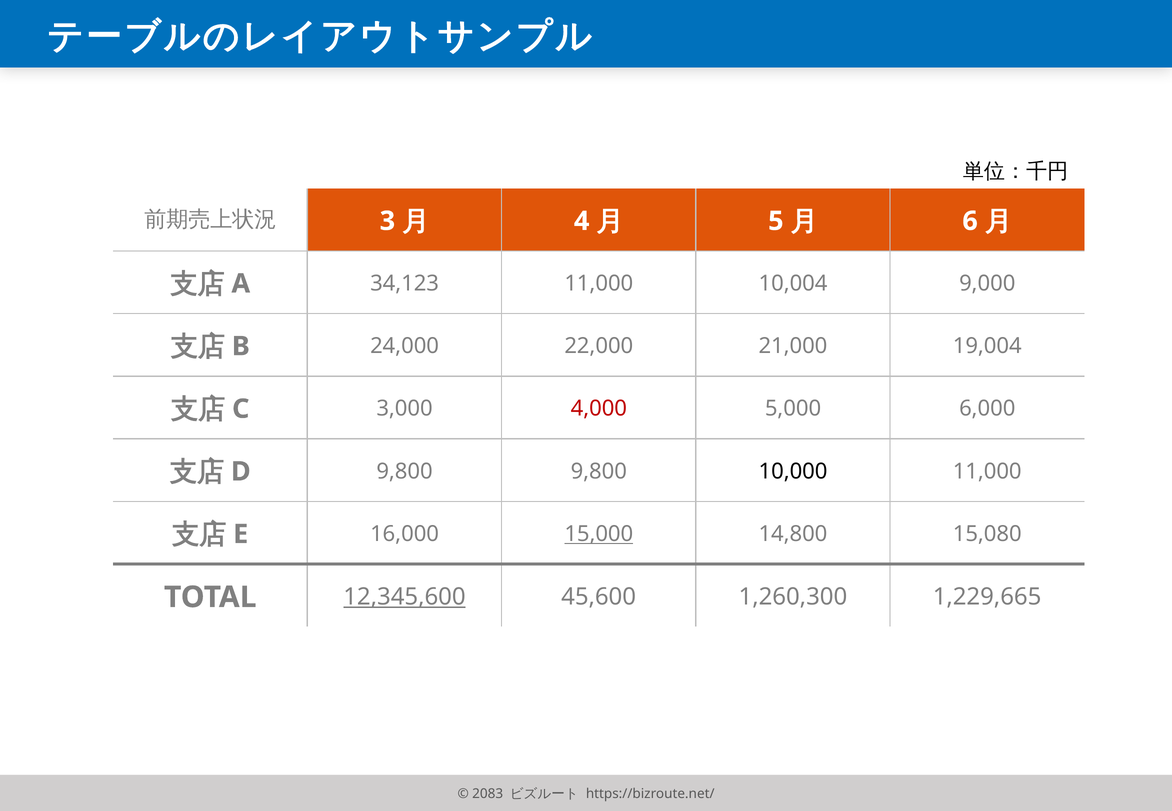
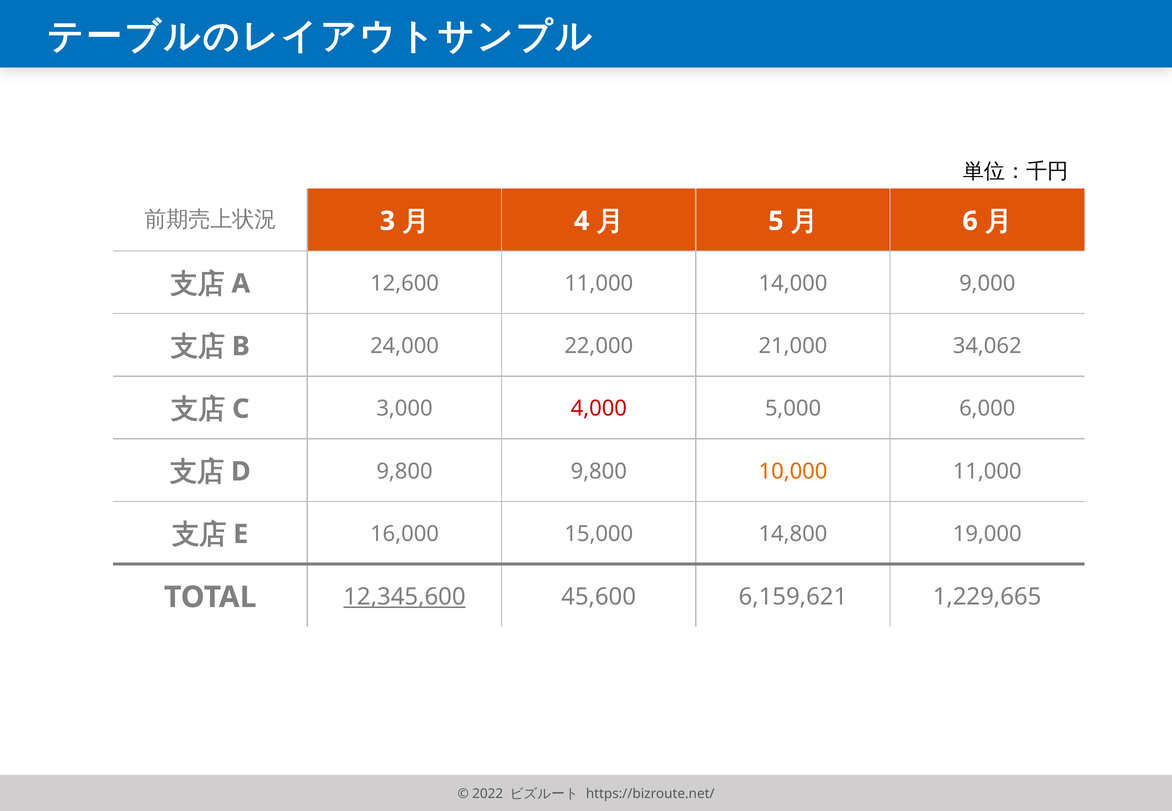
34,123: 34,123 -> 12,600
10,004: 10,004 -> 14,000
19,004: 19,004 -> 34,062
10,000 colour: black -> orange
15,000 underline: present -> none
15,080: 15,080 -> 19,000
1,260,300: 1,260,300 -> 6,159,621
2083: 2083 -> 2022
